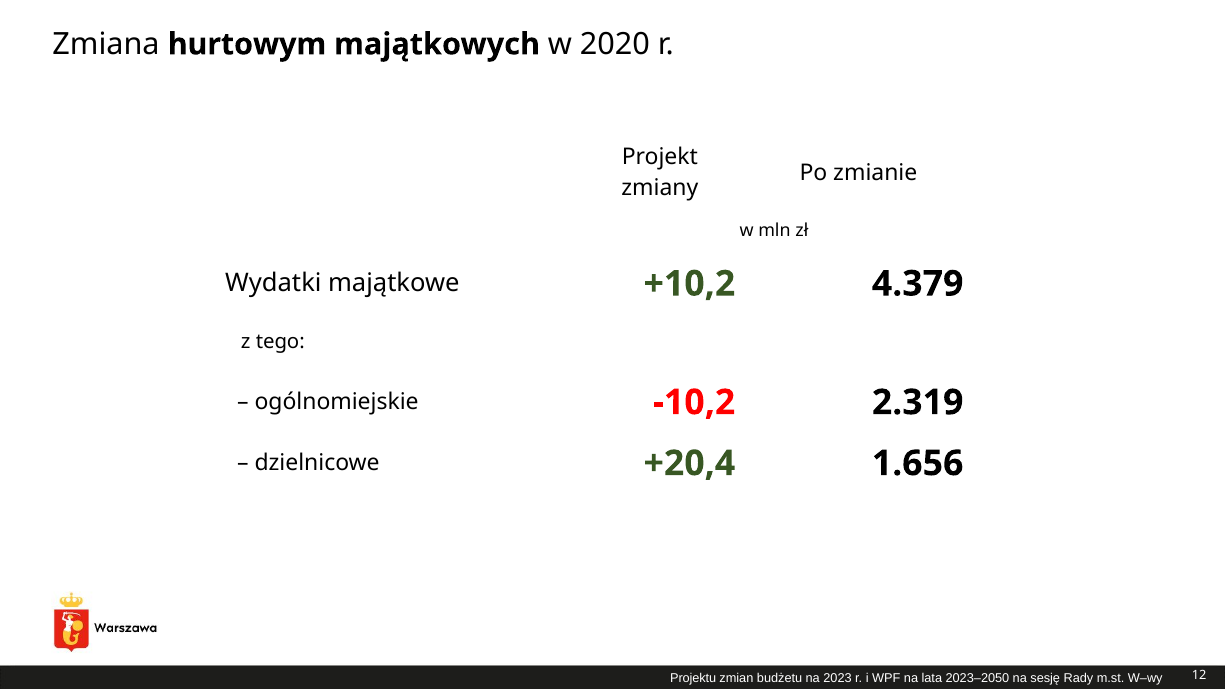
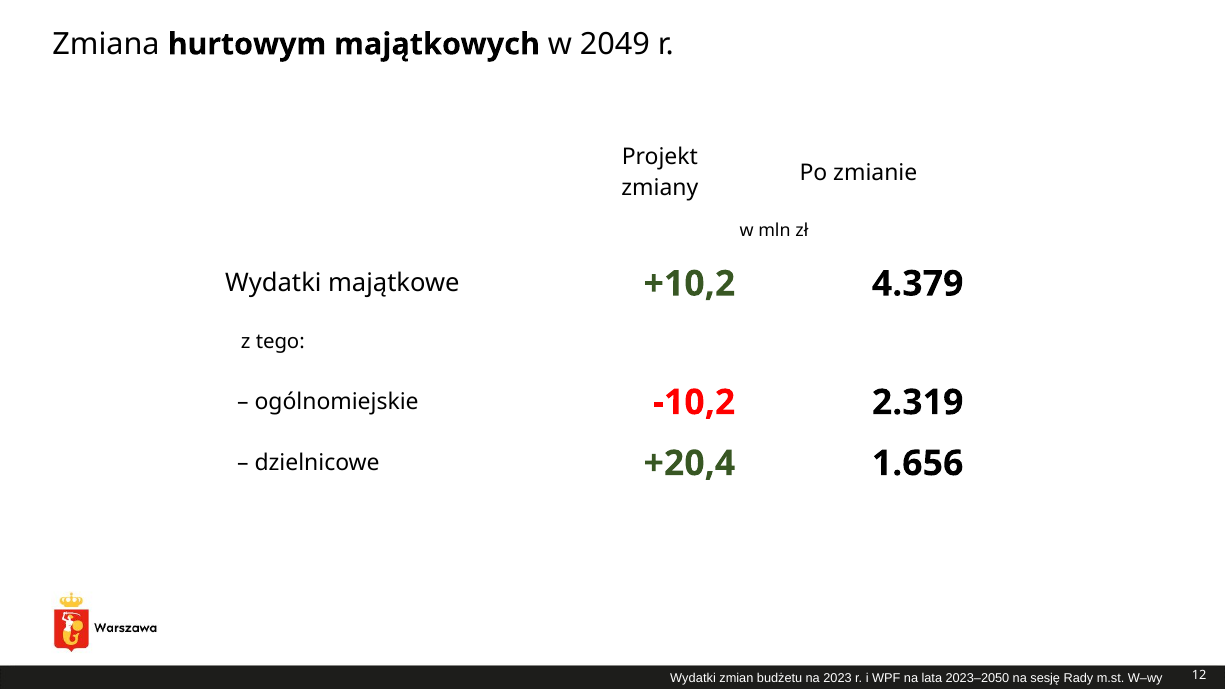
2020: 2020 -> 2049
Projektu at (693, 678): Projektu -> Wydatki
